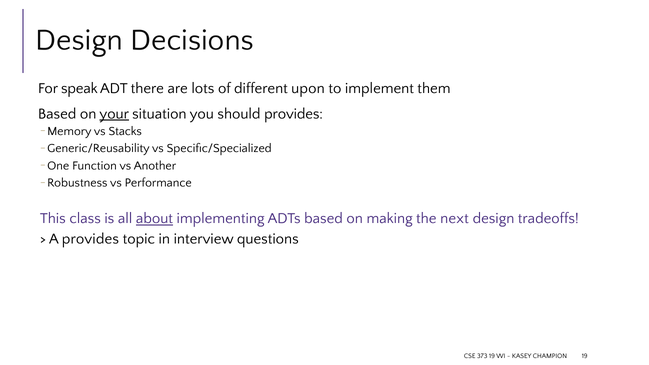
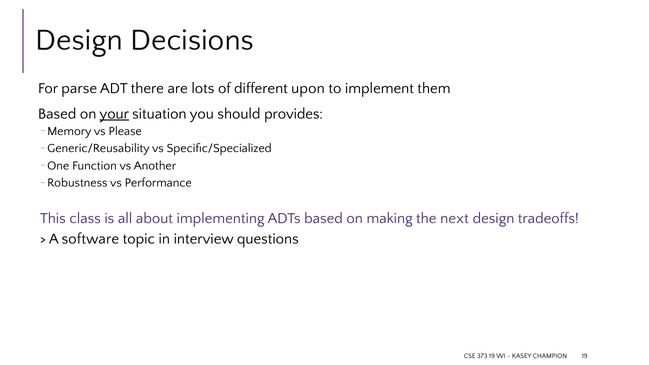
speak: speak -> parse
Stacks: Stacks -> Please
about underline: present -> none
A provides: provides -> software
